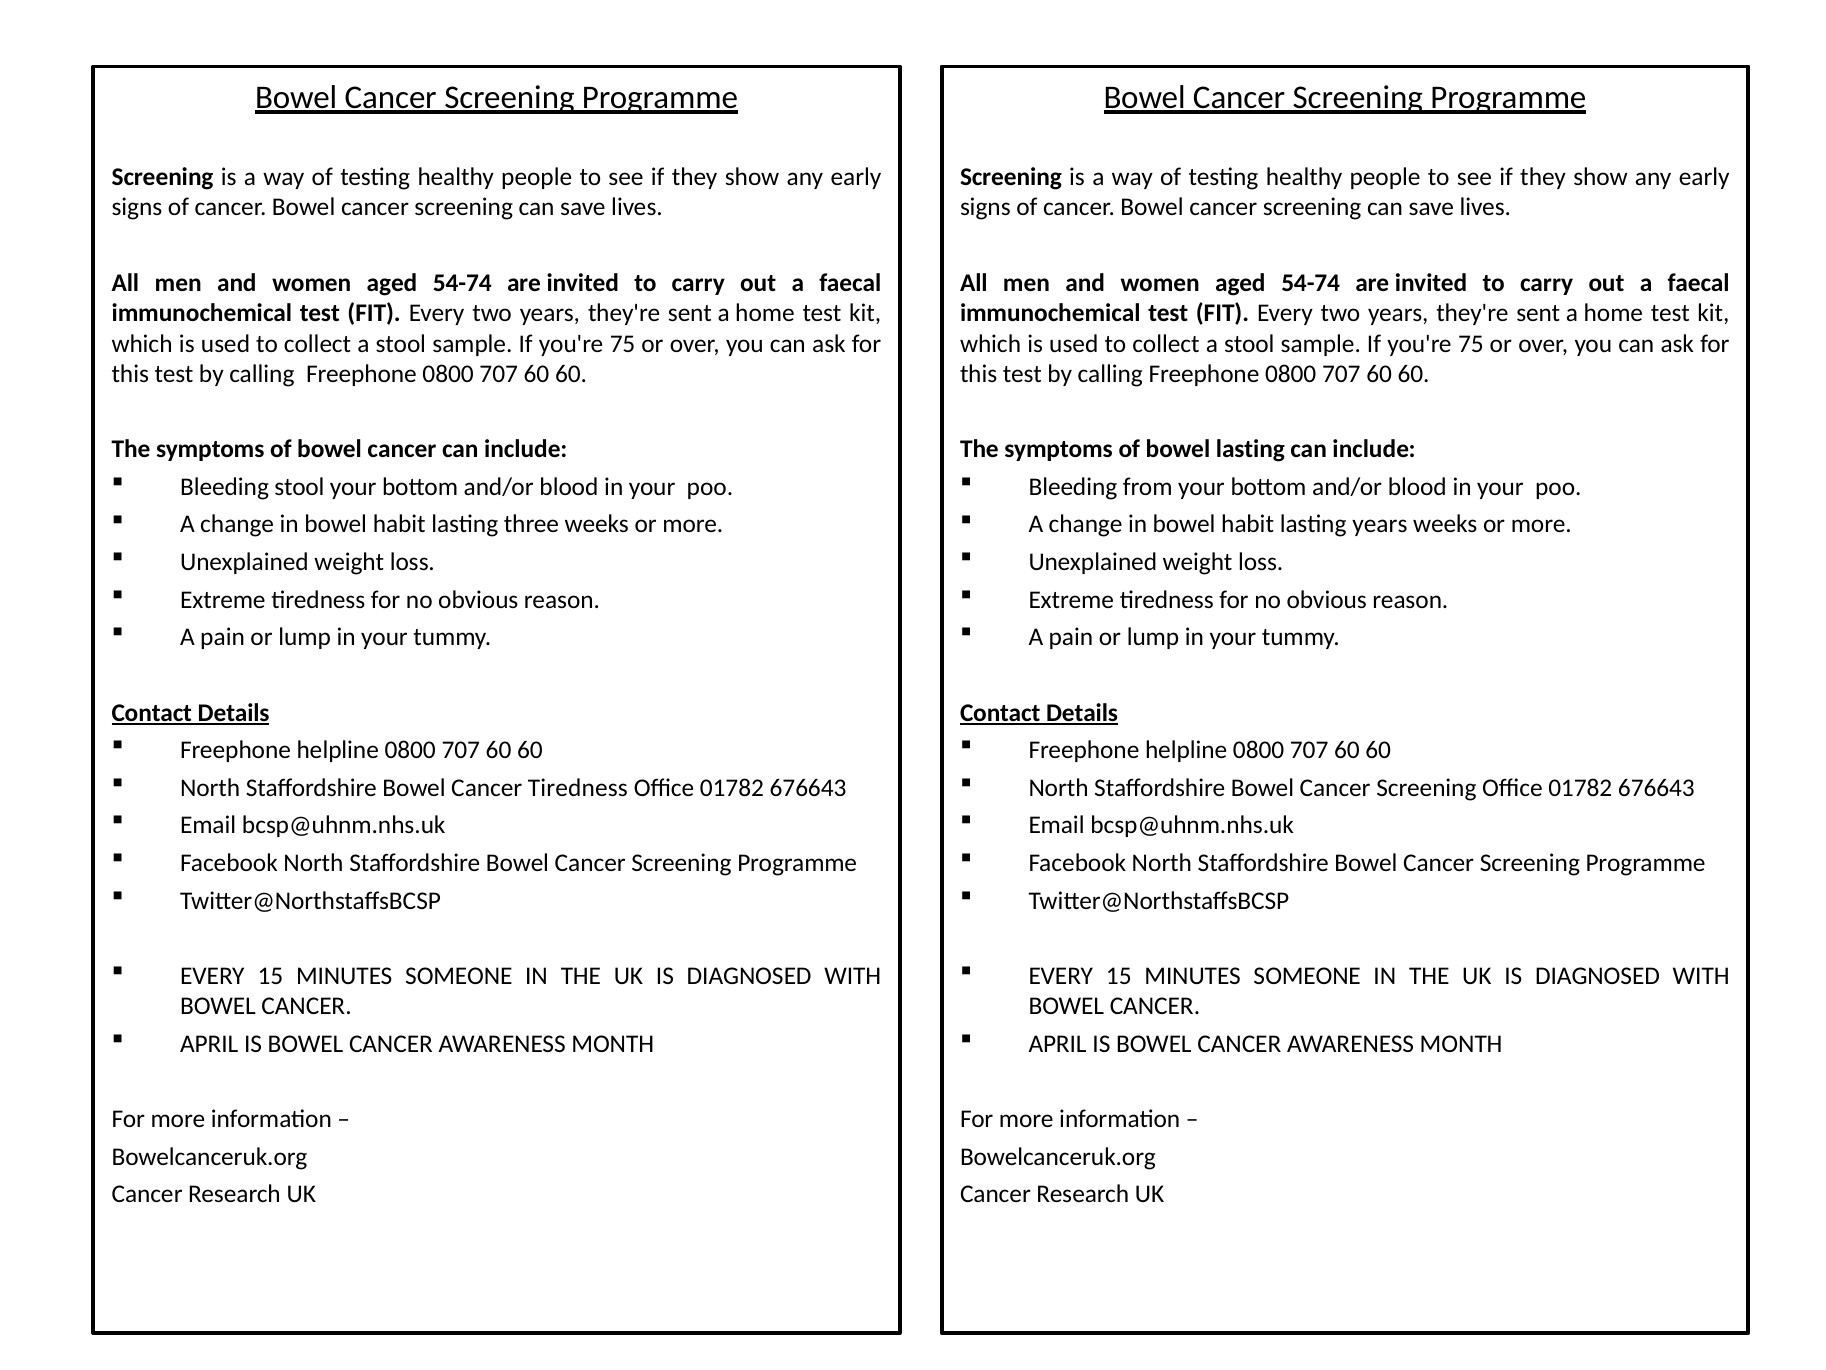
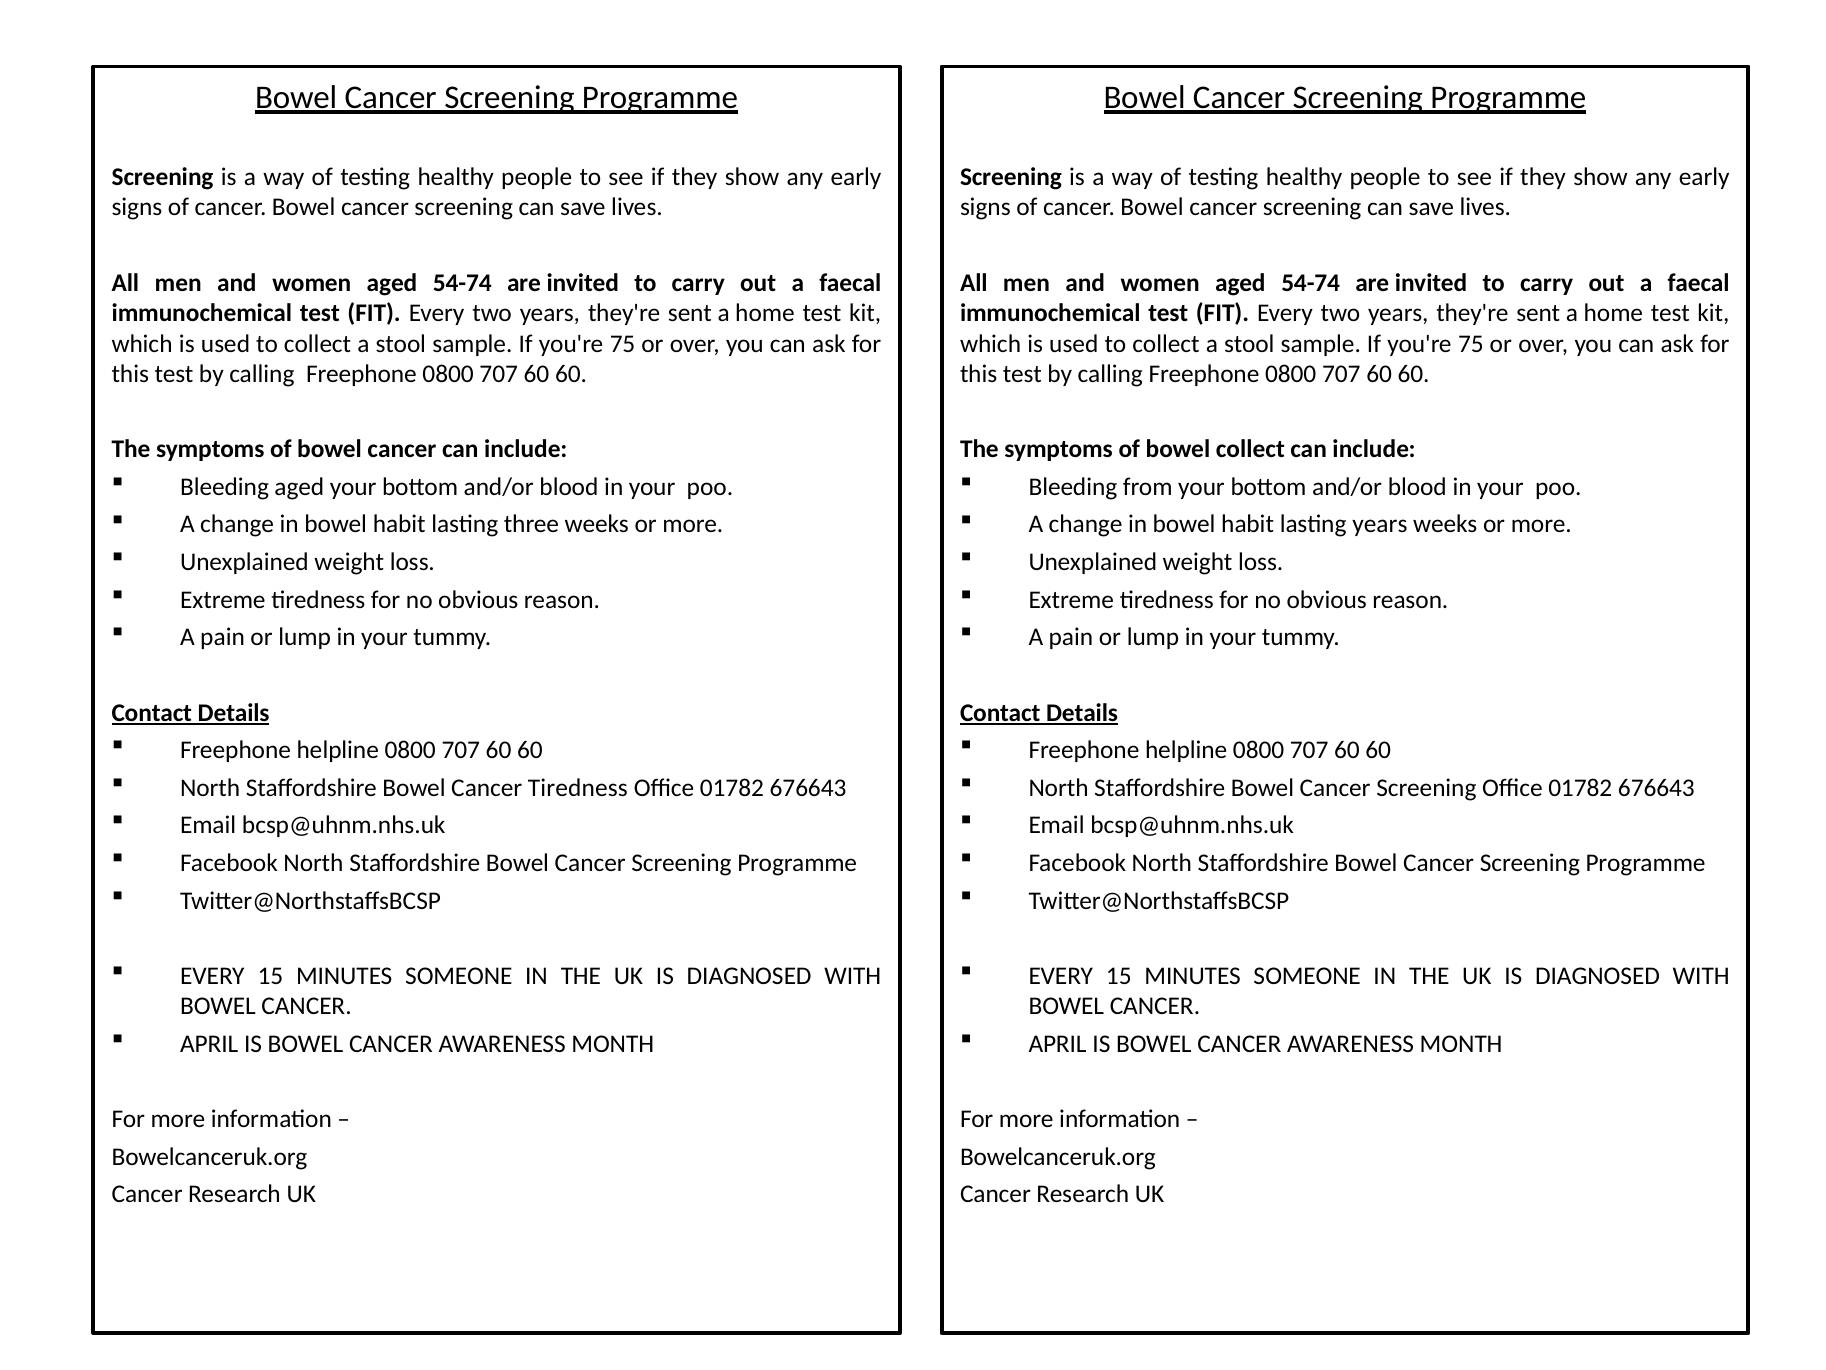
bowel lasting: lasting -> collect
Bleeding stool: stool -> aged
